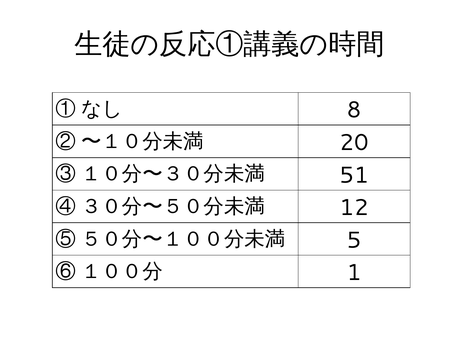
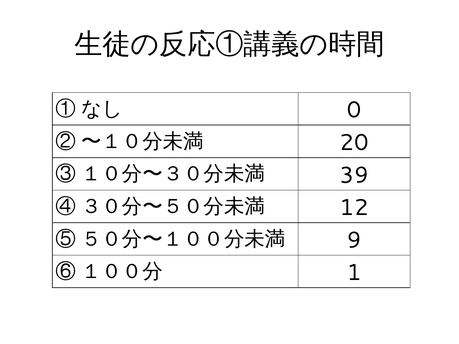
8: 8 -> 0
51: 51 -> 39
5: 5 -> 9
